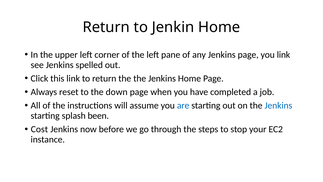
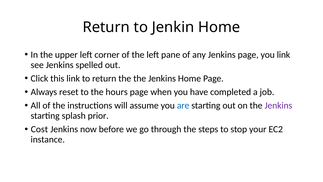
down: down -> hours
Jenkins at (278, 105) colour: blue -> purple
been: been -> prior
